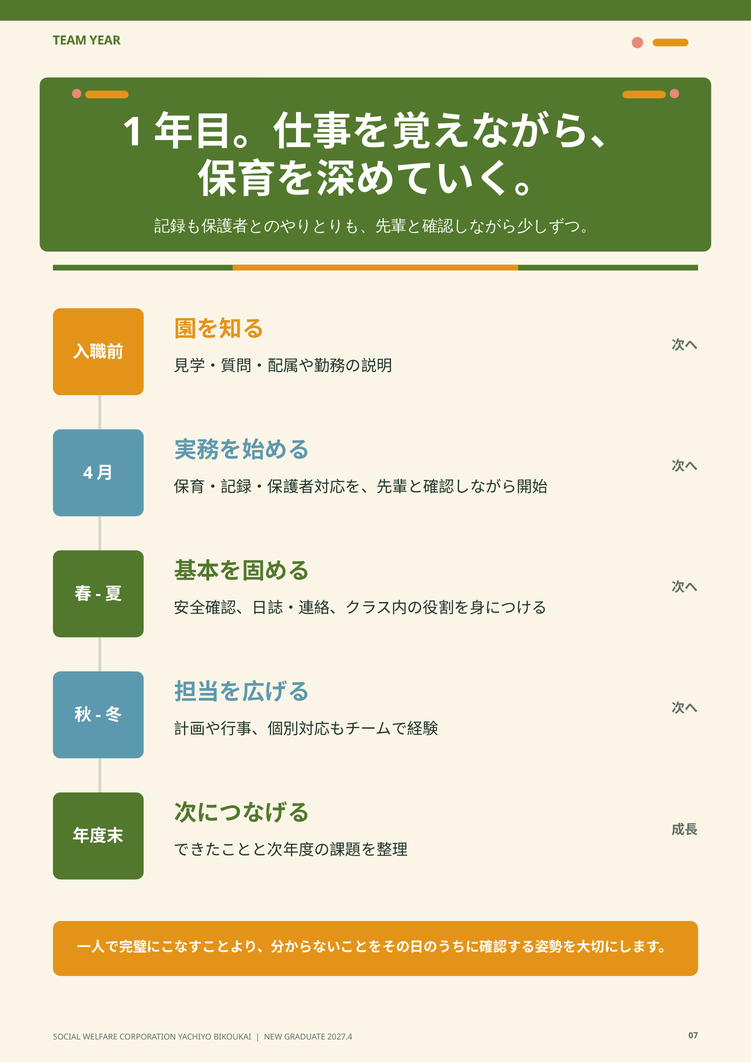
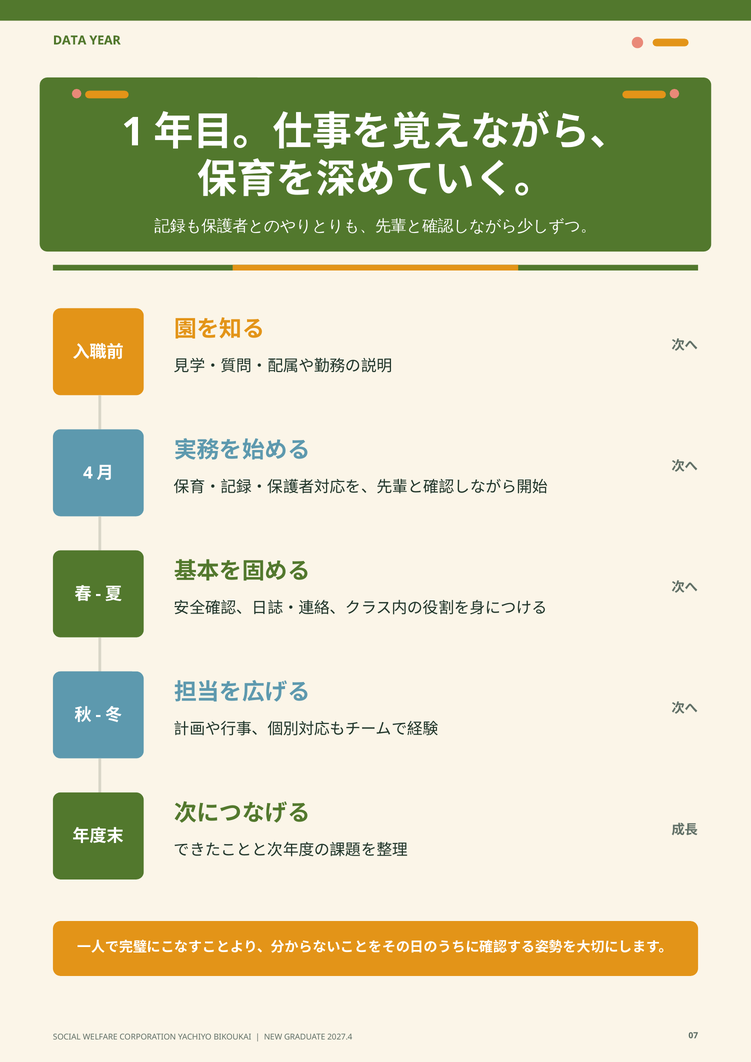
TEAM: TEAM -> DATA
